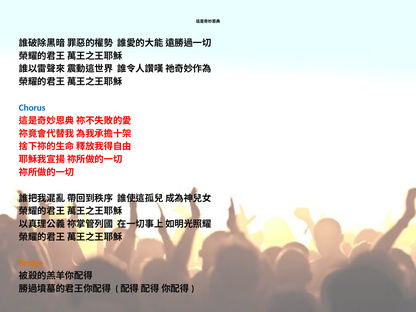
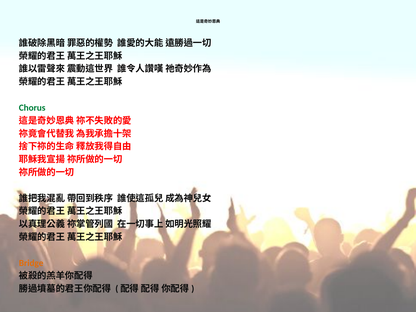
Chorus colour: blue -> green
